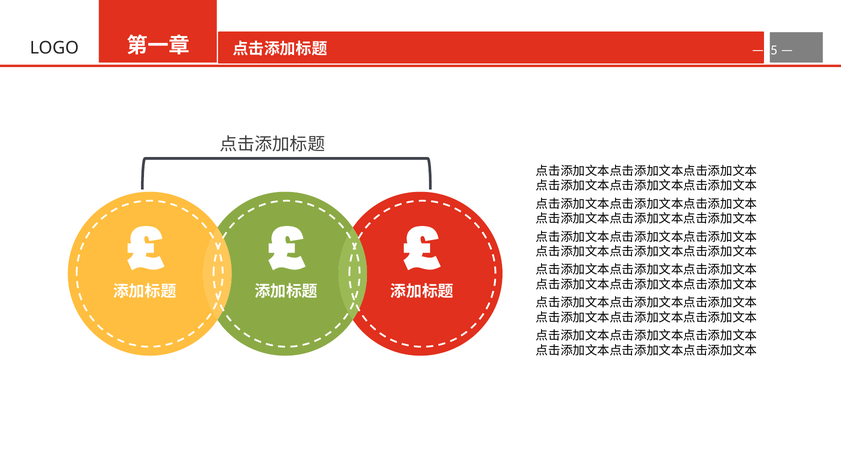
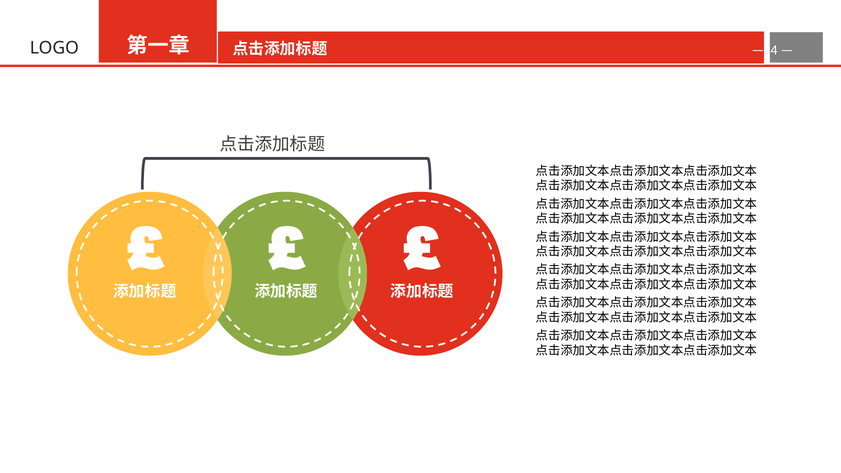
5: 5 -> 4
